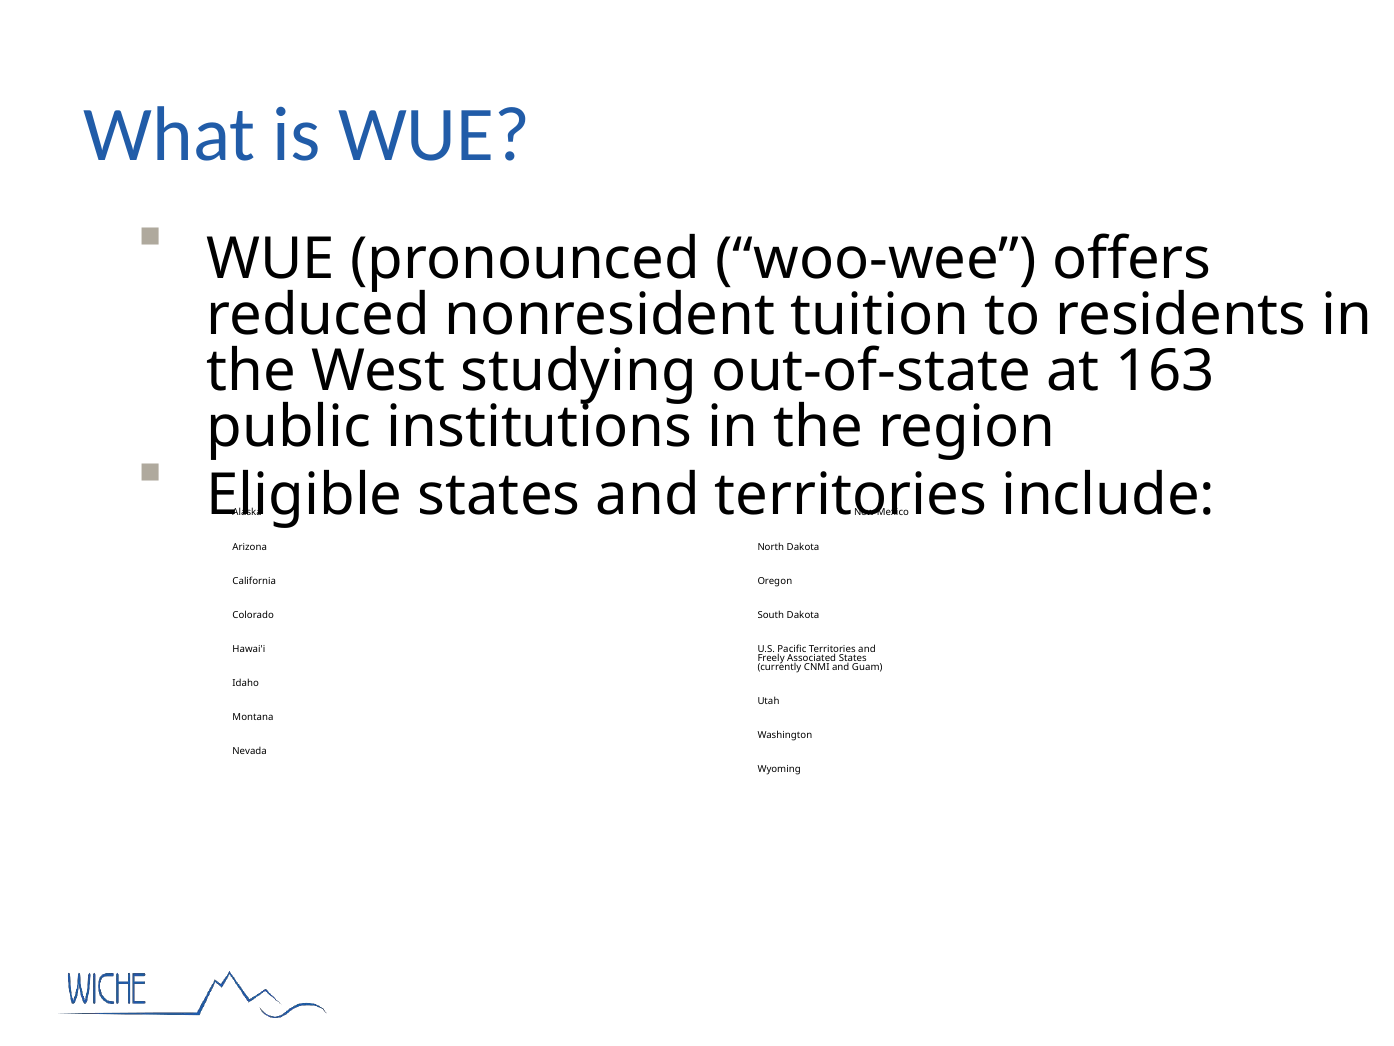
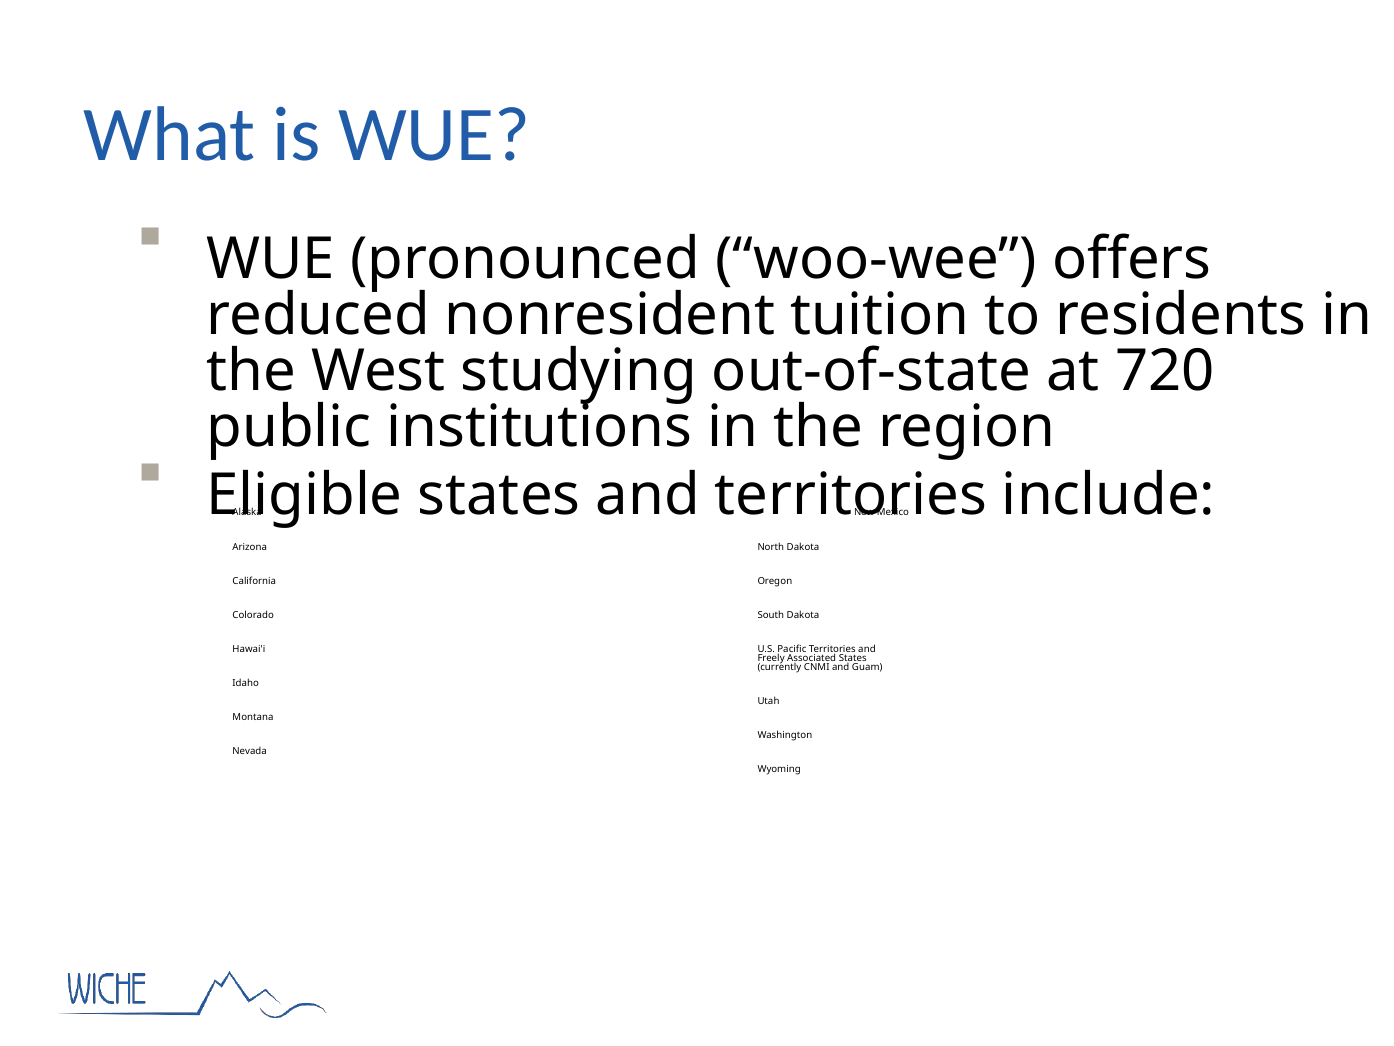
163: 163 -> 720
